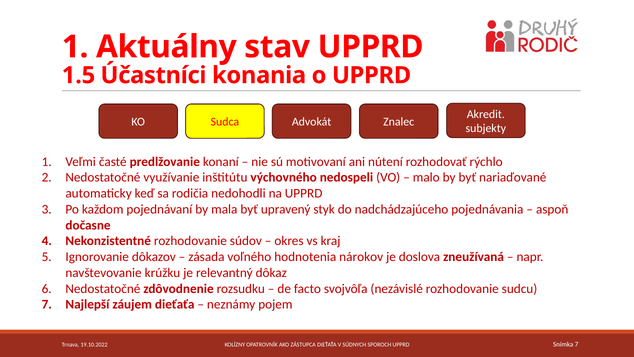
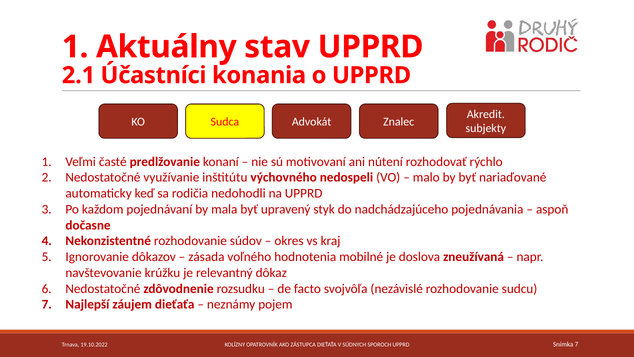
1.5: 1.5 -> 2.1
nárokov: nárokov -> mobilné
